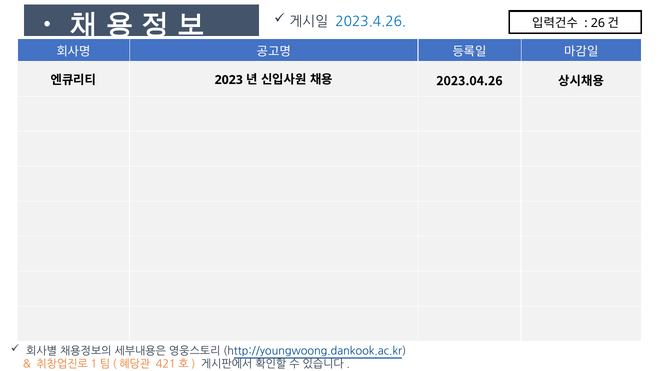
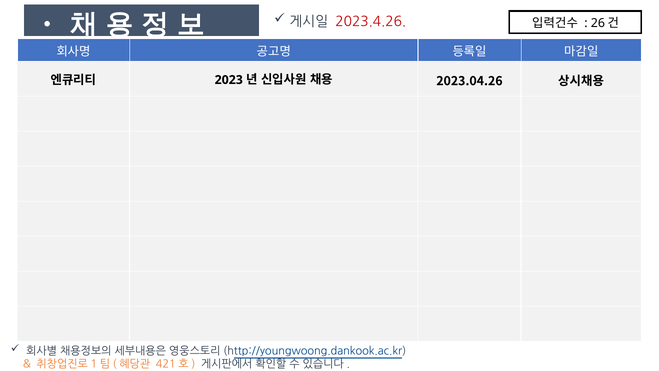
2023.4.26 colour: blue -> red
